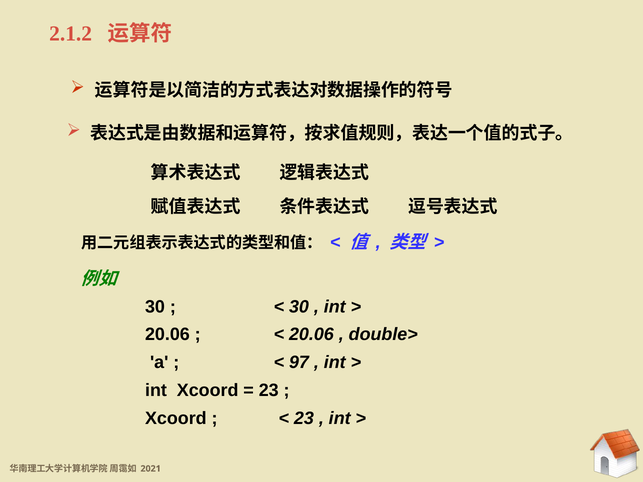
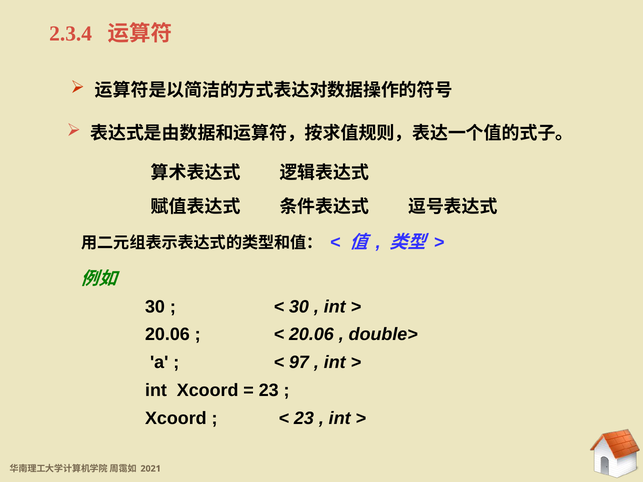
2.1.2: 2.1.2 -> 2.3.4
